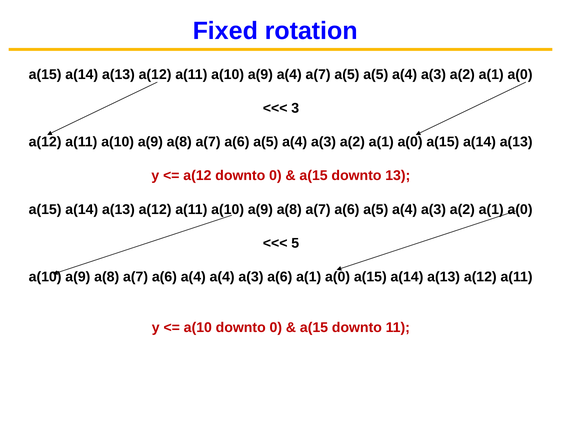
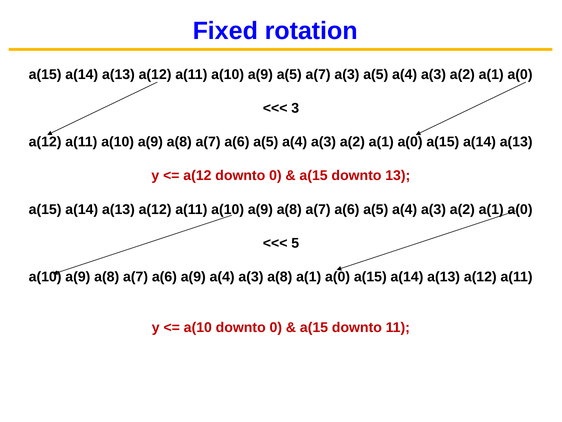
a(9 a(4: a(4 -> a(5
a(7 a(5: a(5 -> a(3
a(6 a(4: a(4 -> a(9
a(3 a(6: a(6 -> a(8
